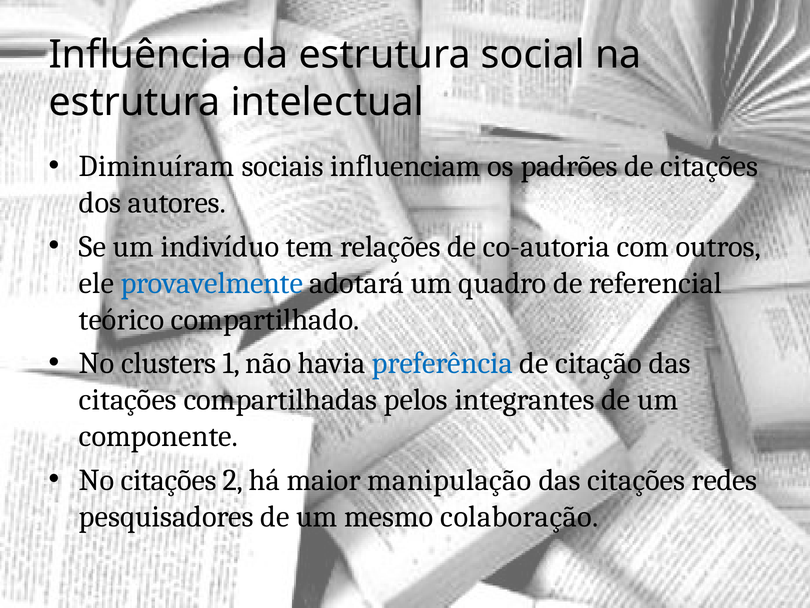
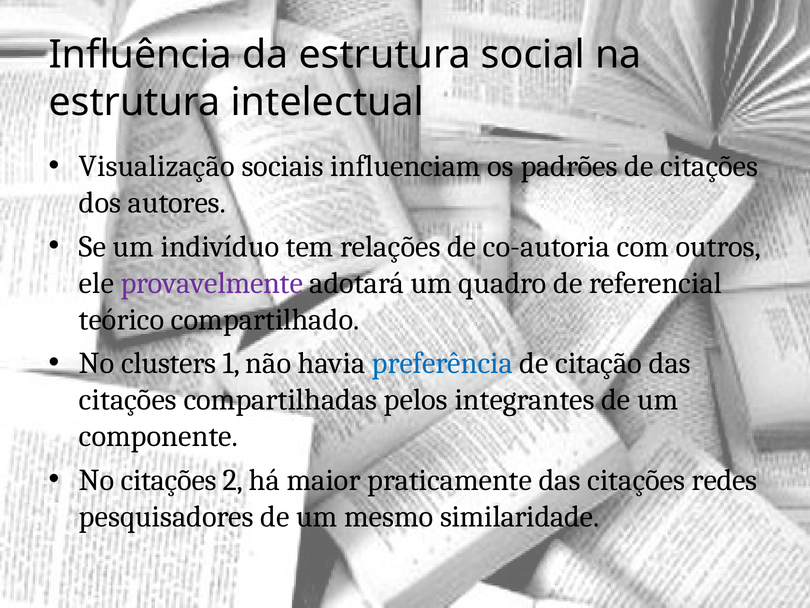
Diminuíram: Diminuíram -> Visualização
provavelmente colour: blue -> purple
manipulação: manipulação -> praticamente
colaboração: colaboração -> similaridade
